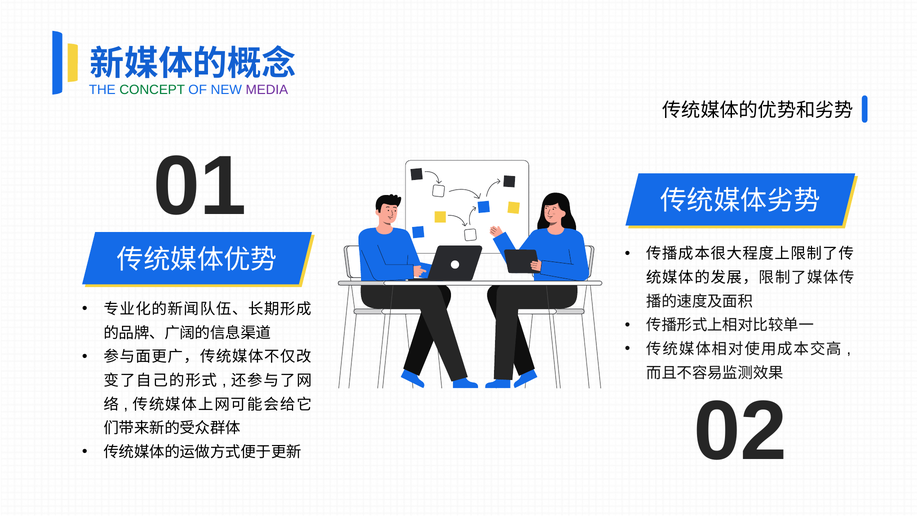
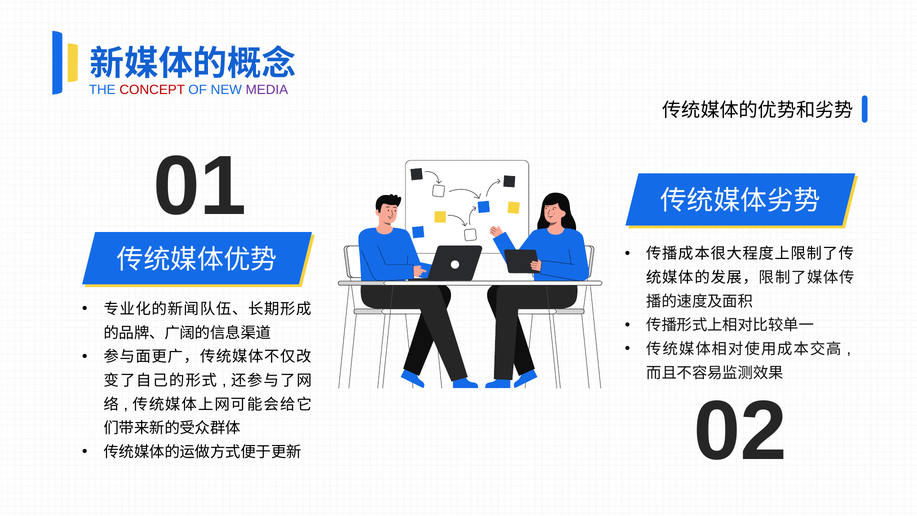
CONCEPT colour: green -> red
